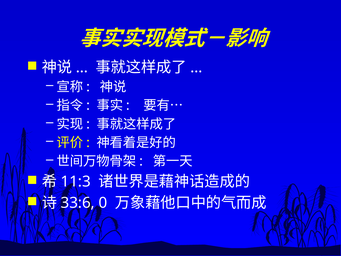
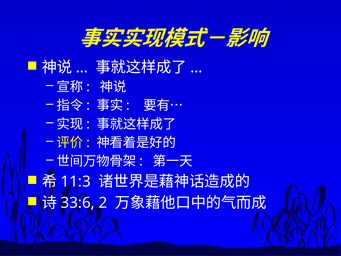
0: 0 -> 2
